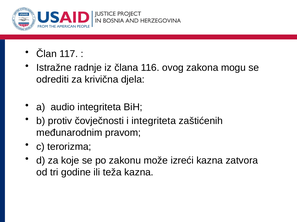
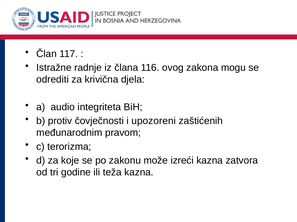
i integriteta: integriteta -> upozoreni
